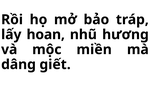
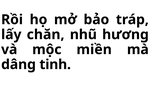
hoan: hoan -> chăn
giết: giết -> tinh
